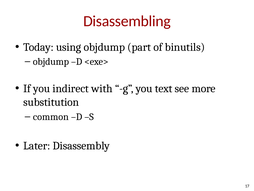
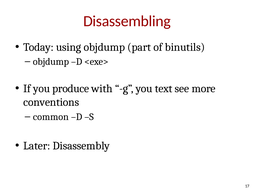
indirect: indirect -> produce
substitution: substitution -> conventions
